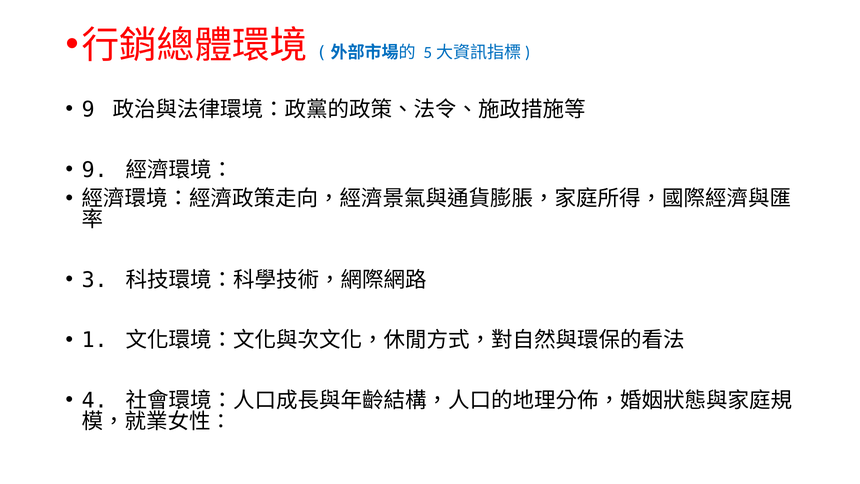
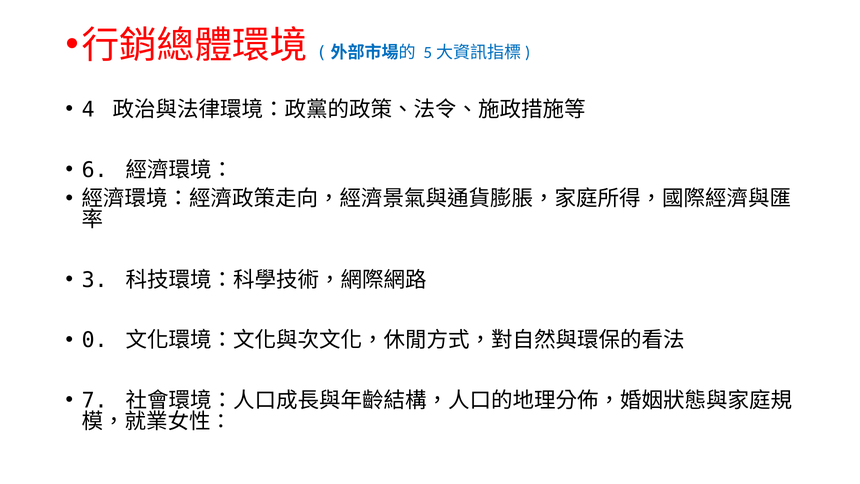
9 at (88, 110): 9 -> 4
9 at (95, 170): 9 -> 6
1: 1 -> 0
4: 4 -> 7
